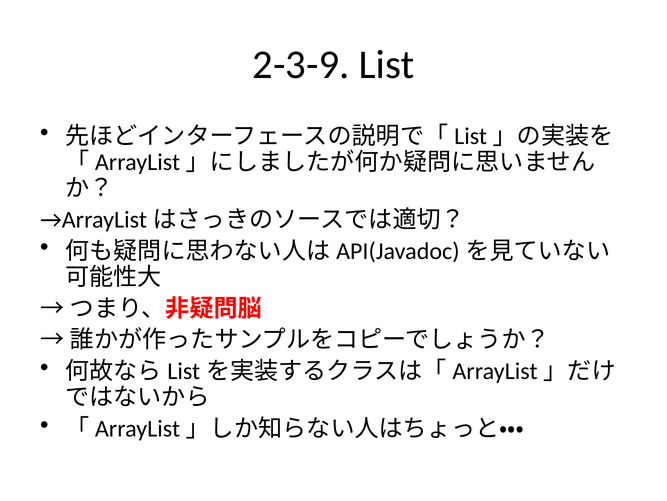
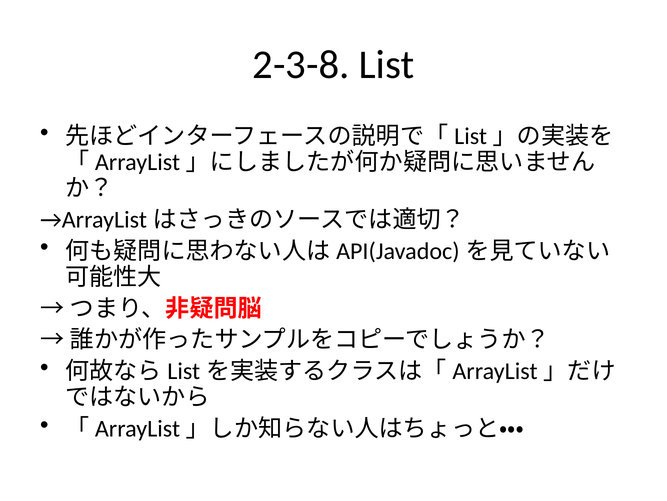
2-3-9: 2-3-9 -> 2-3-8
